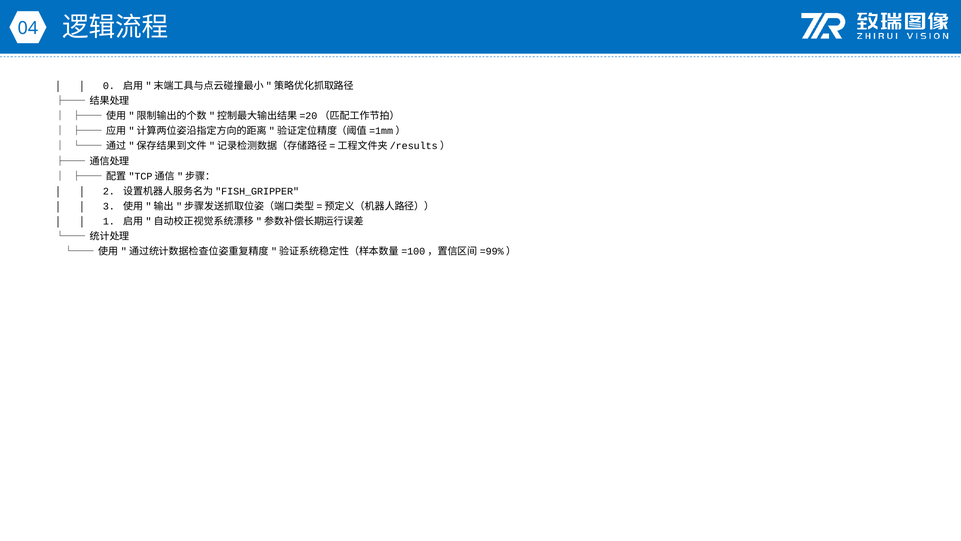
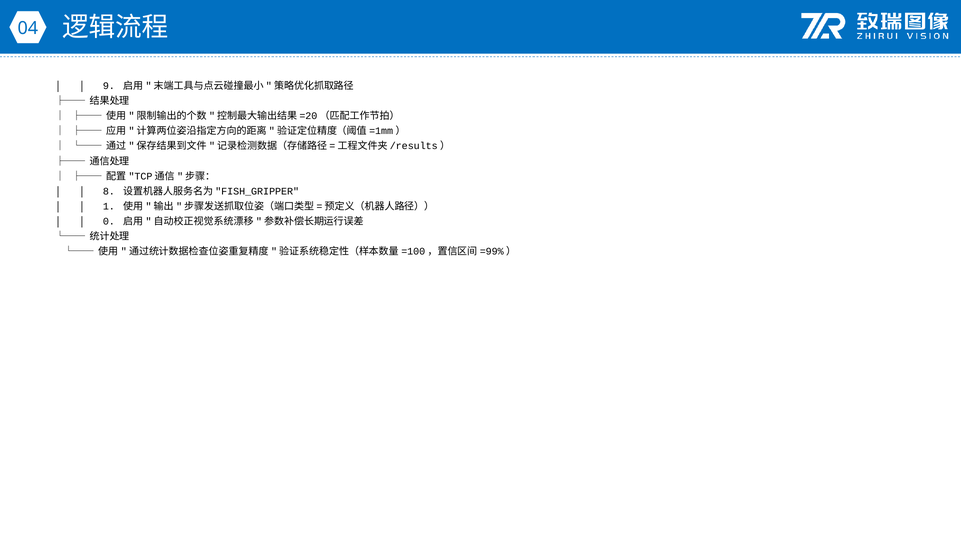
0: 0 -> 9
2: 2 -> 8
3: 3 -> 1
1: 1 -> 0
